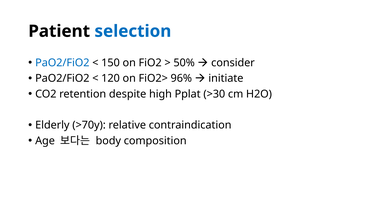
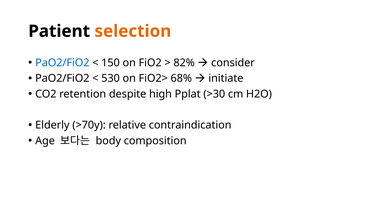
selection colour: blue -> orange
50%: 50% -> 82%
120: 120 -> 530
96%: 96% -> 68%
